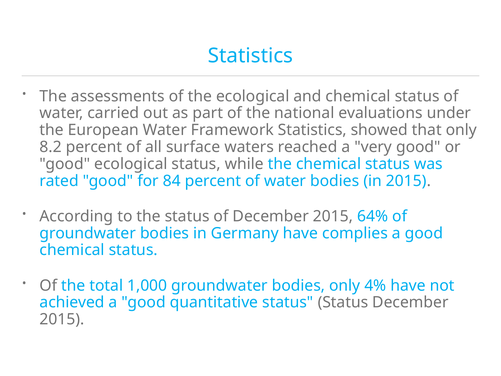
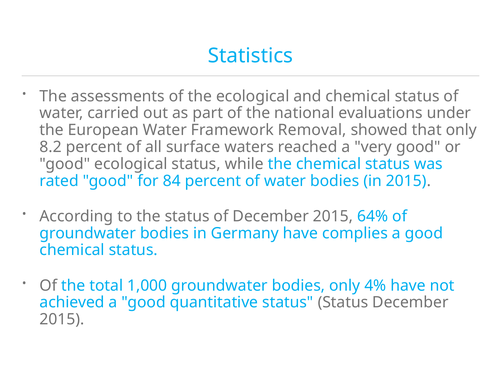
Framework Statistics: Statistics -> Removal
